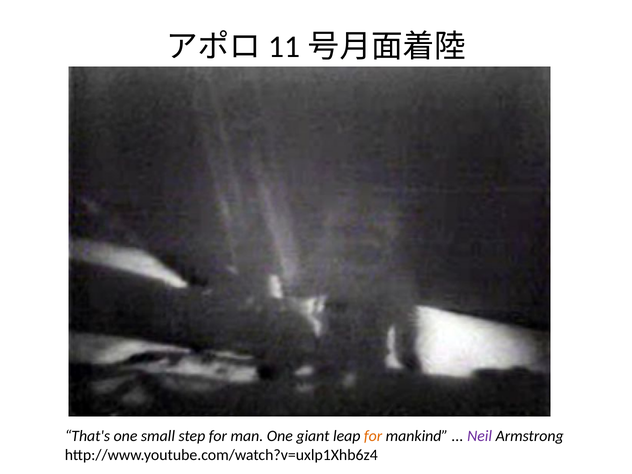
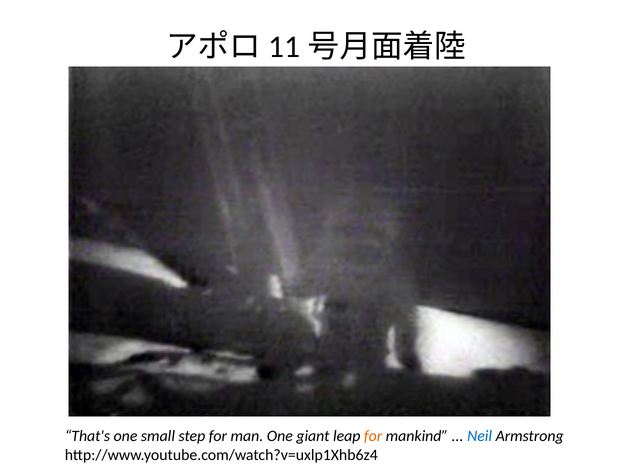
Neil colour: purple -> blue
